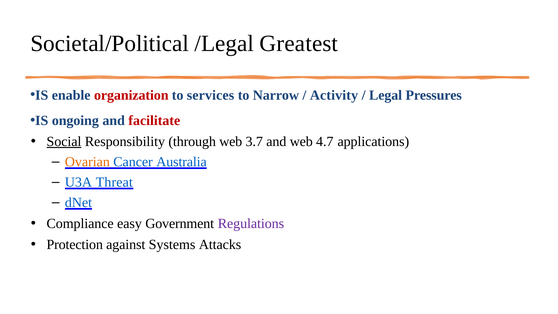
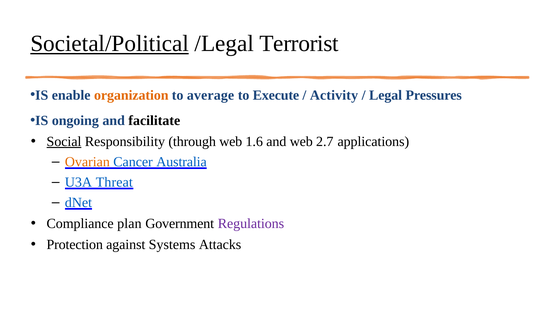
Societal/Political underline: none -> present
Greatest: Greatest -> Terrorist
organization colour: red -> orange
services: services -> average
Narrow: Narrow -> Execute
facilitate colour: red -> black
3.7: 3.7 -> 1.6
4.7: 4.7 -> 2.7
easy: easy -> plan
